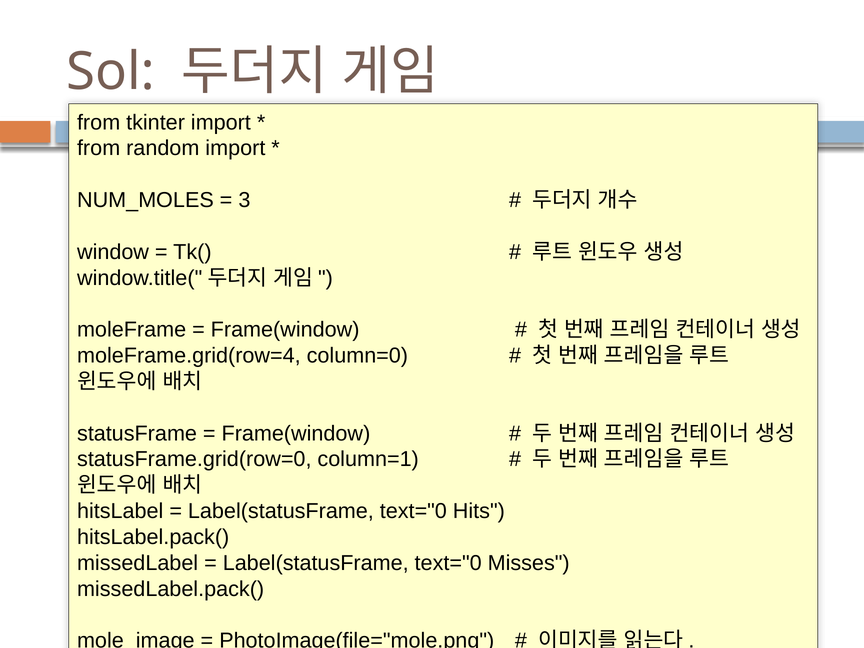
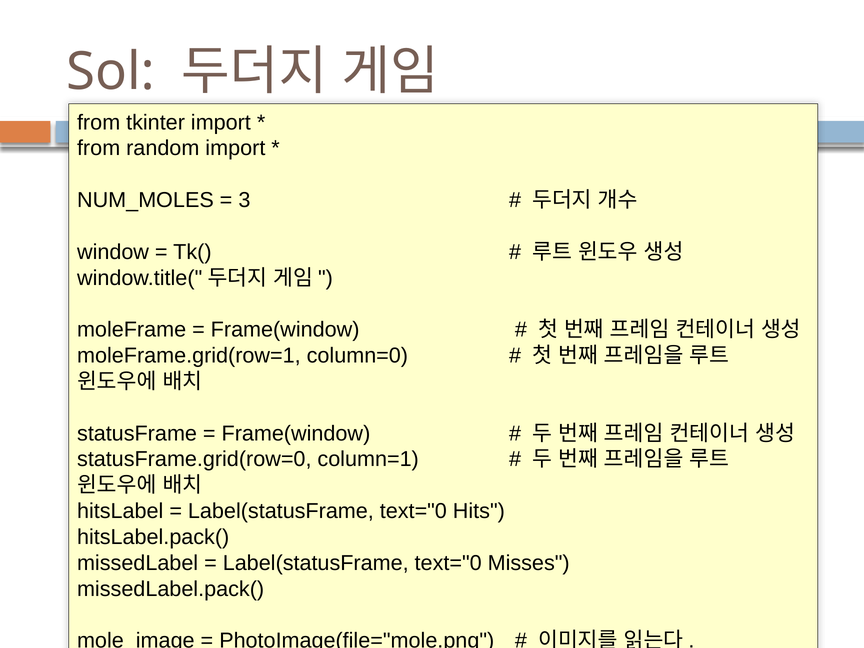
moleFrame.grid(row=4: moleFrame.grid(row=4 -> moleFrame.grid(row=1
